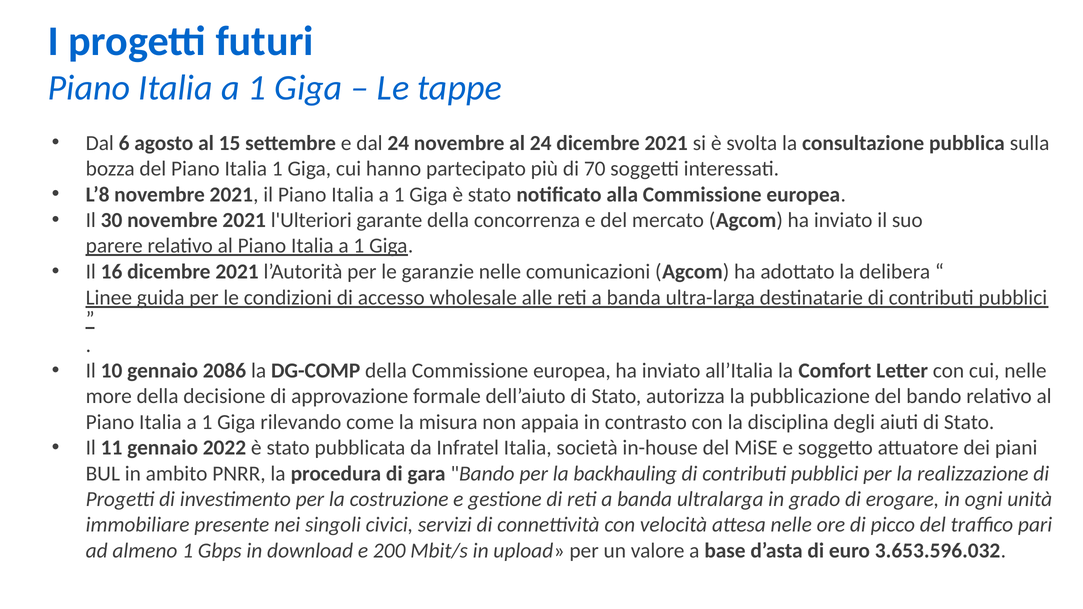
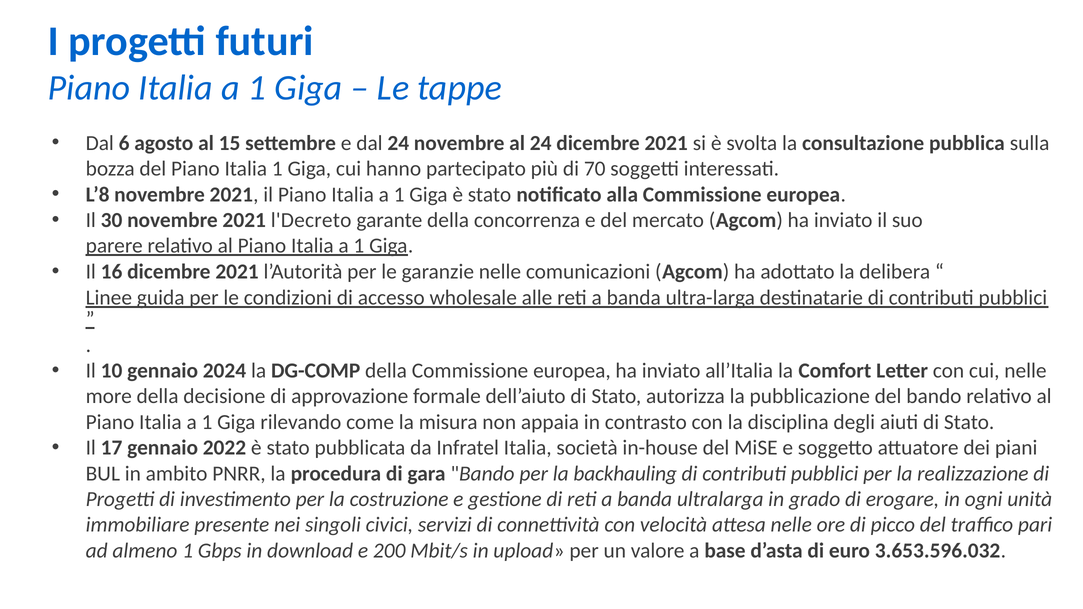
l'Ulteriori: l'Ulteriori -> l'Decreto
2086: 2086 -> 2024
11: 11 -> 17
